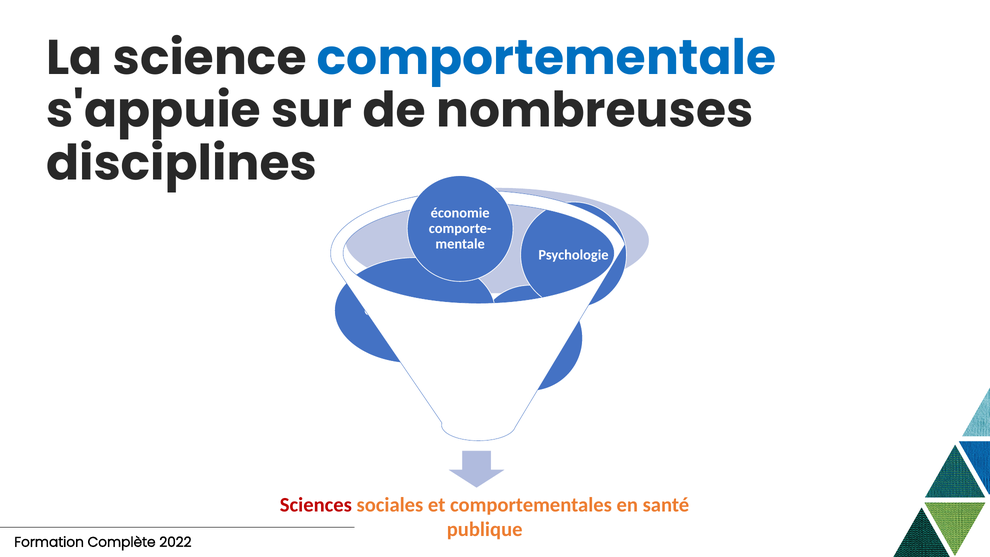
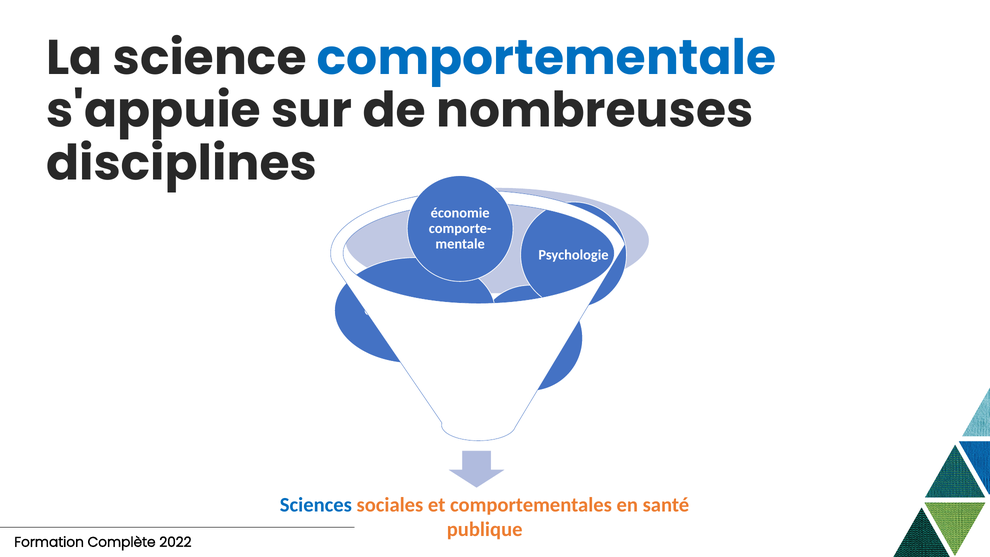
Sciences colour: red -> blue
